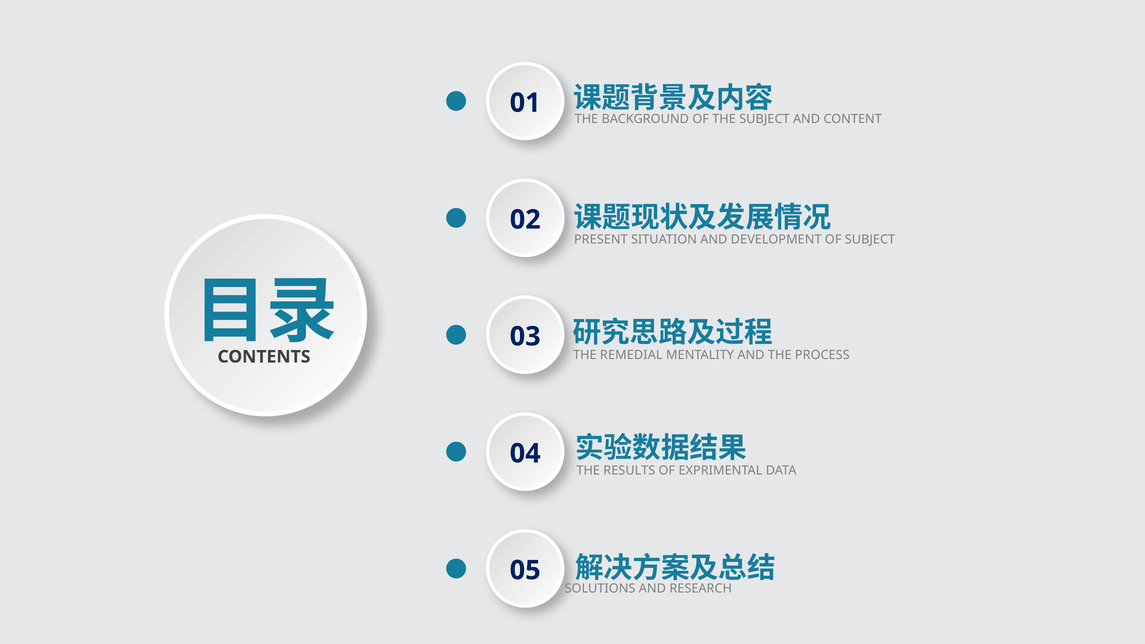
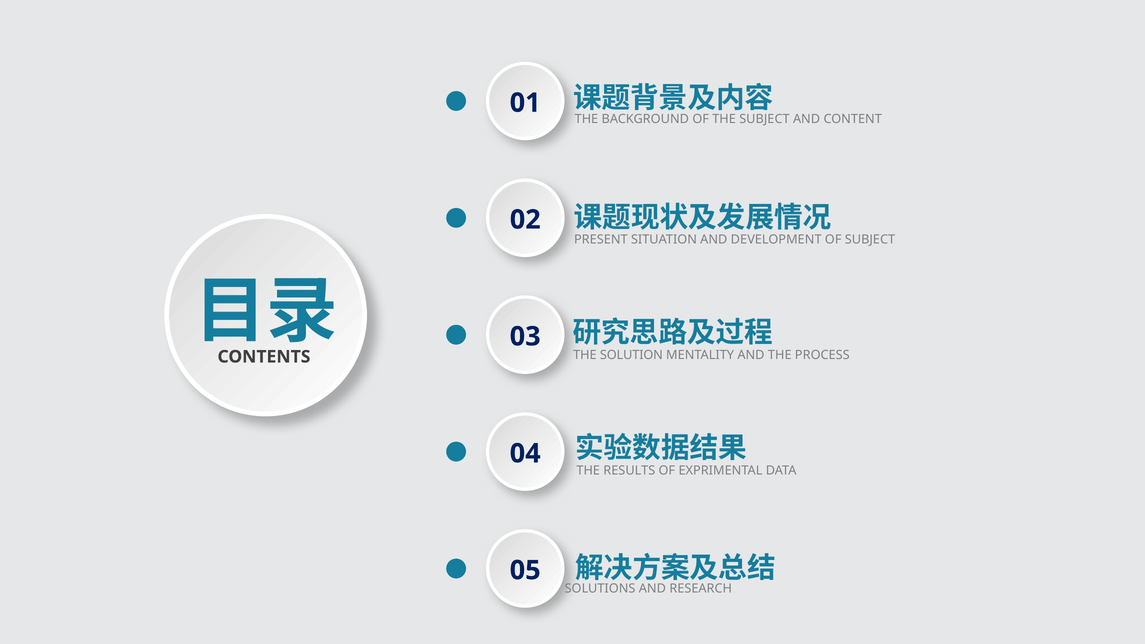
REMEDIAL: REMEDIAL -> SOLUTION
